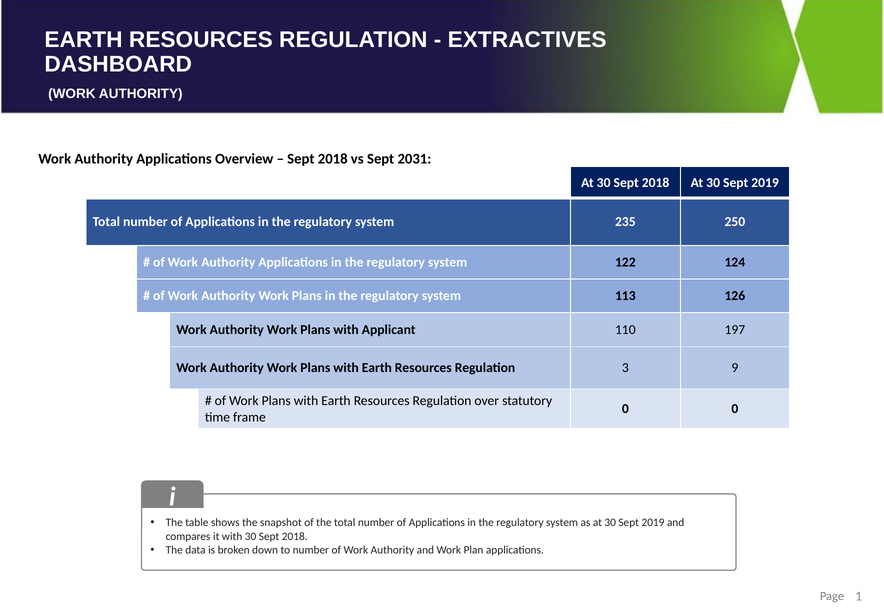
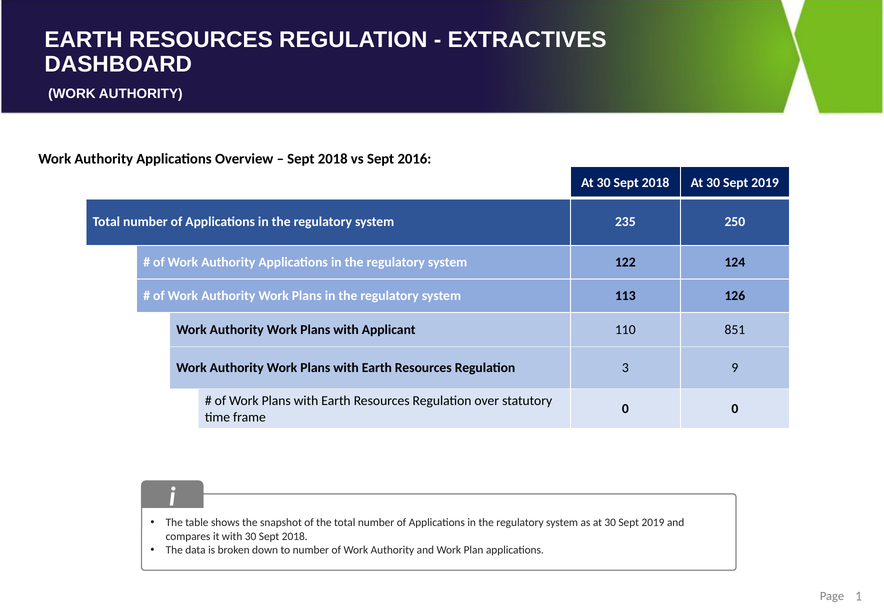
2031: 2031 -> 2016
197: 197 -> 851
